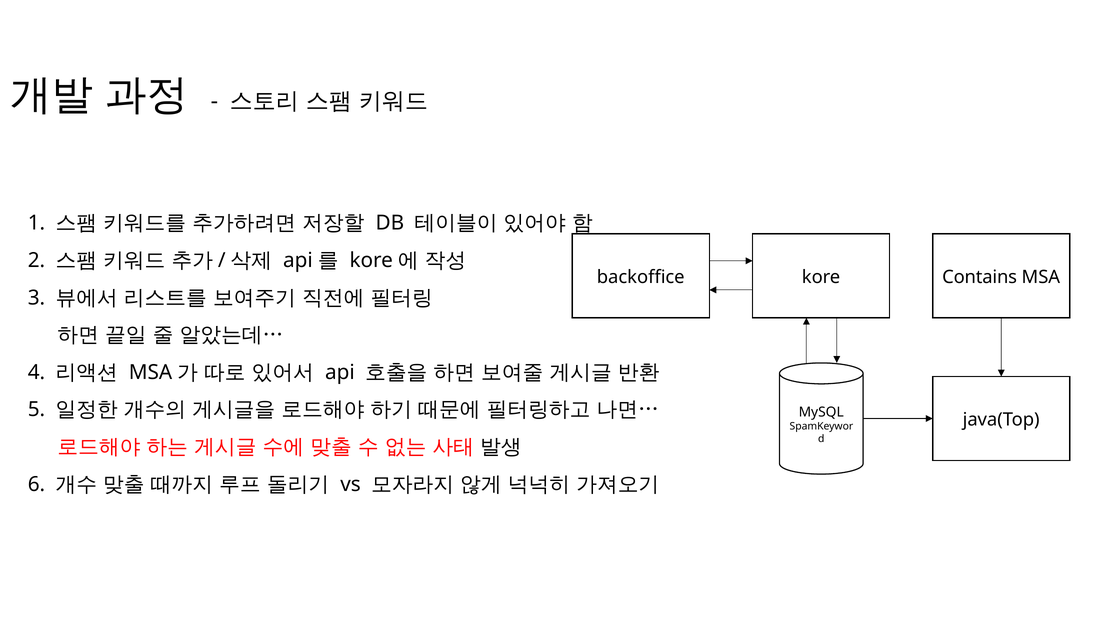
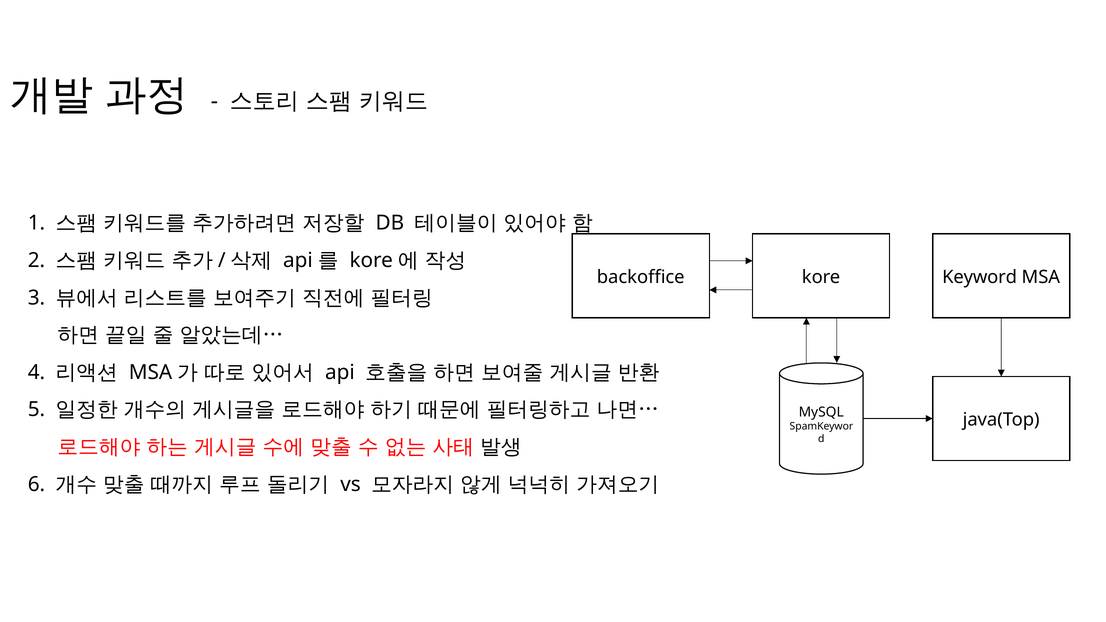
Contains: Contains -> Keyword
